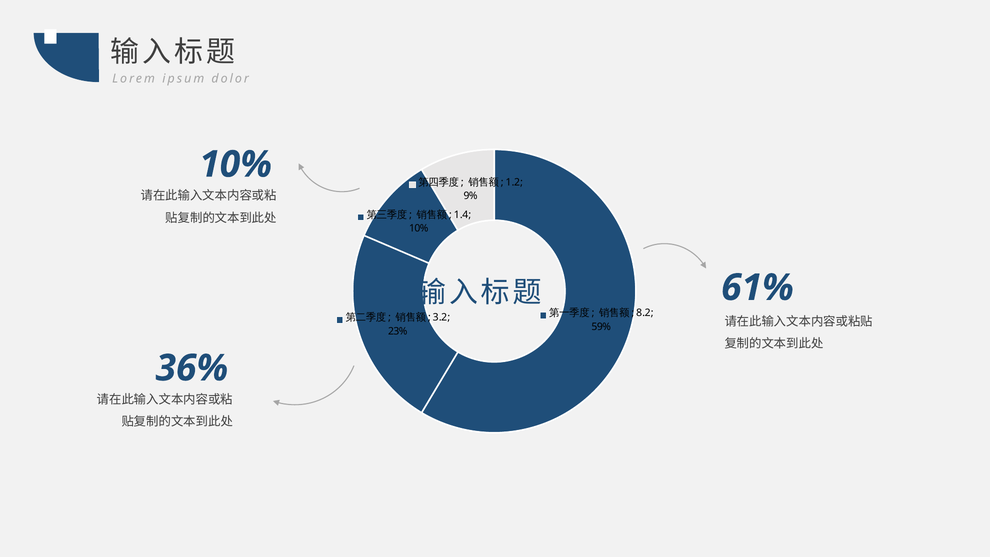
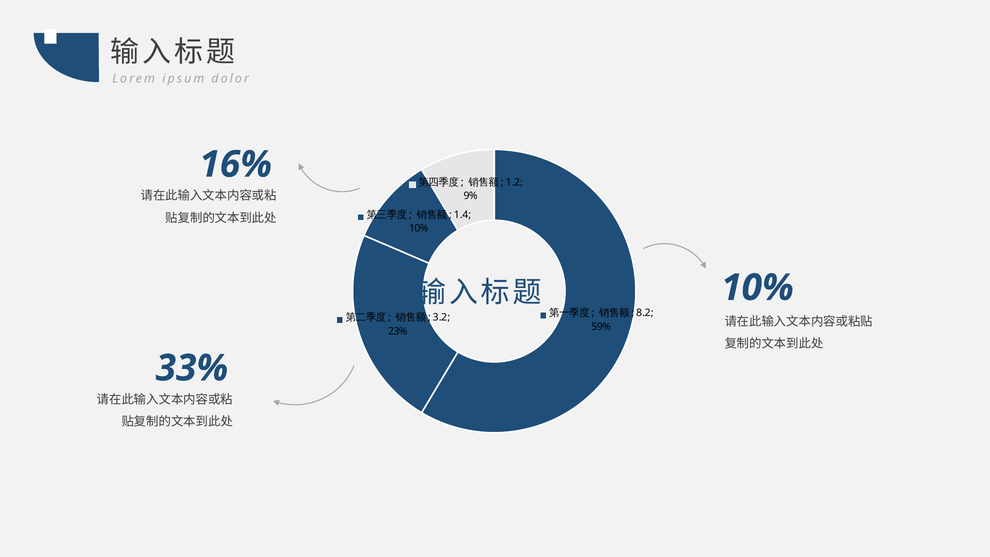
10% at (236, 164): 10% -> 16%
61% at (757, 288): 61% -> 10%
36%: 36% -> 33%
